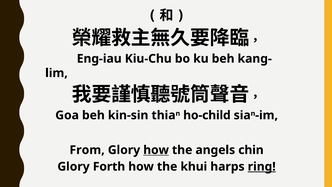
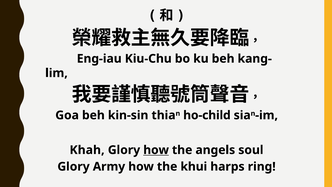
From: From -> Khah
chin: chin -> soul
Forth: Forth -> Army
ring underline: present -> none
